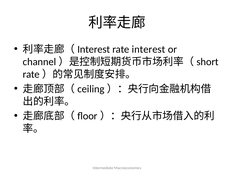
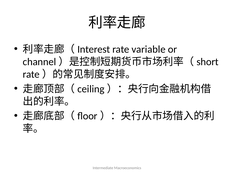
interest: interest -> variable
